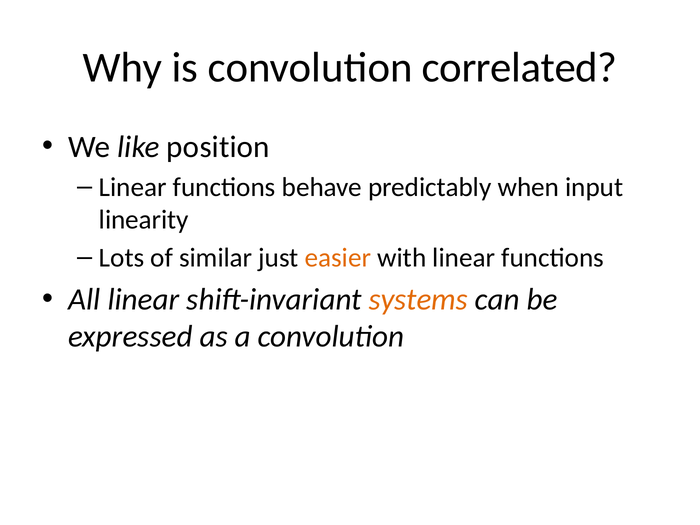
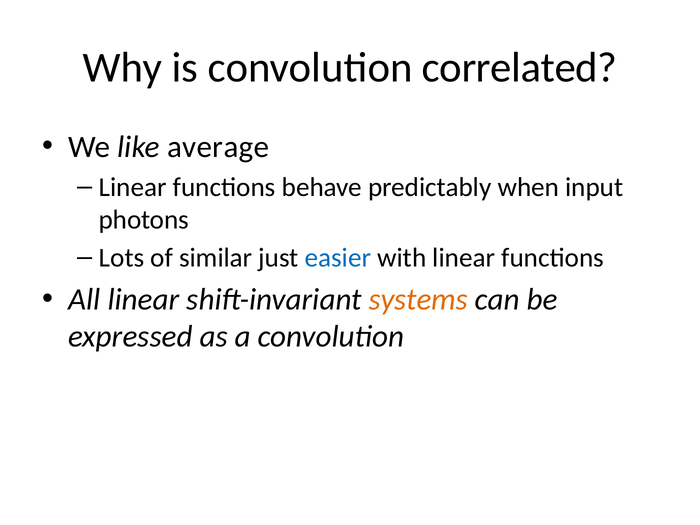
position: position -> average
linearity: linearity -> photons
easier colour: orange -> blue
